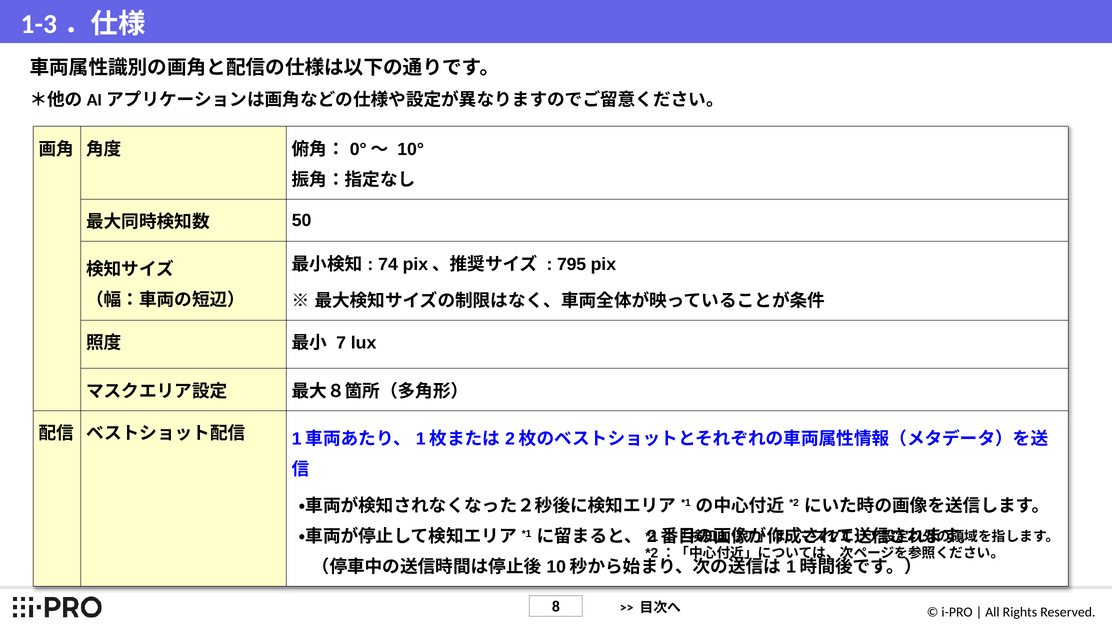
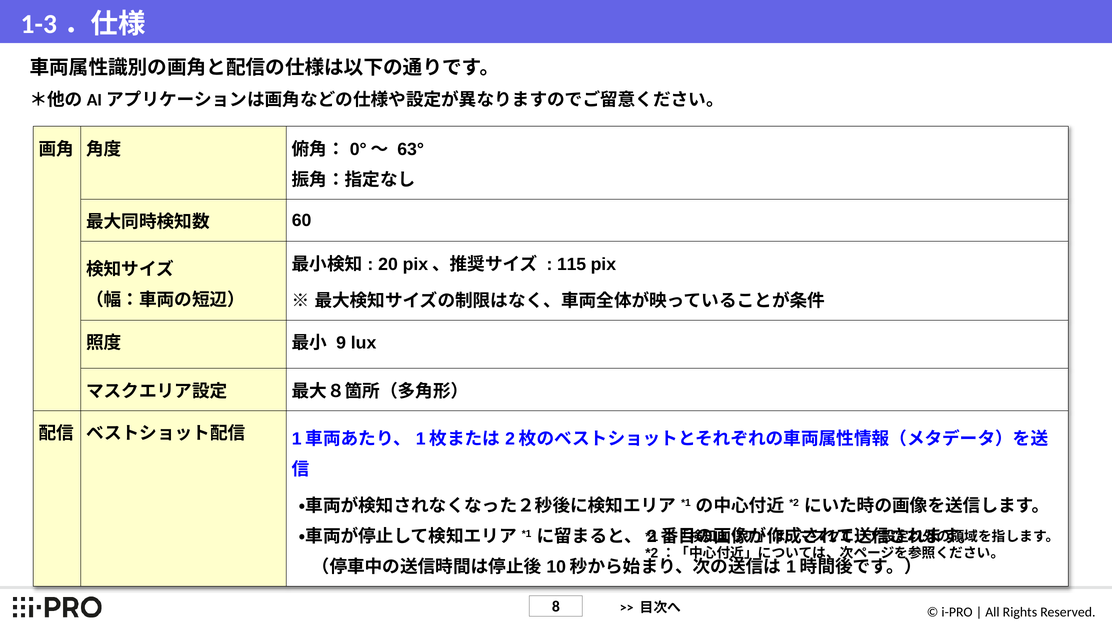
10°: 10° -> 63°
50: 50 -> 60
74: 74 -> 20
795: 795 -> 115
7: 7 -> 9
